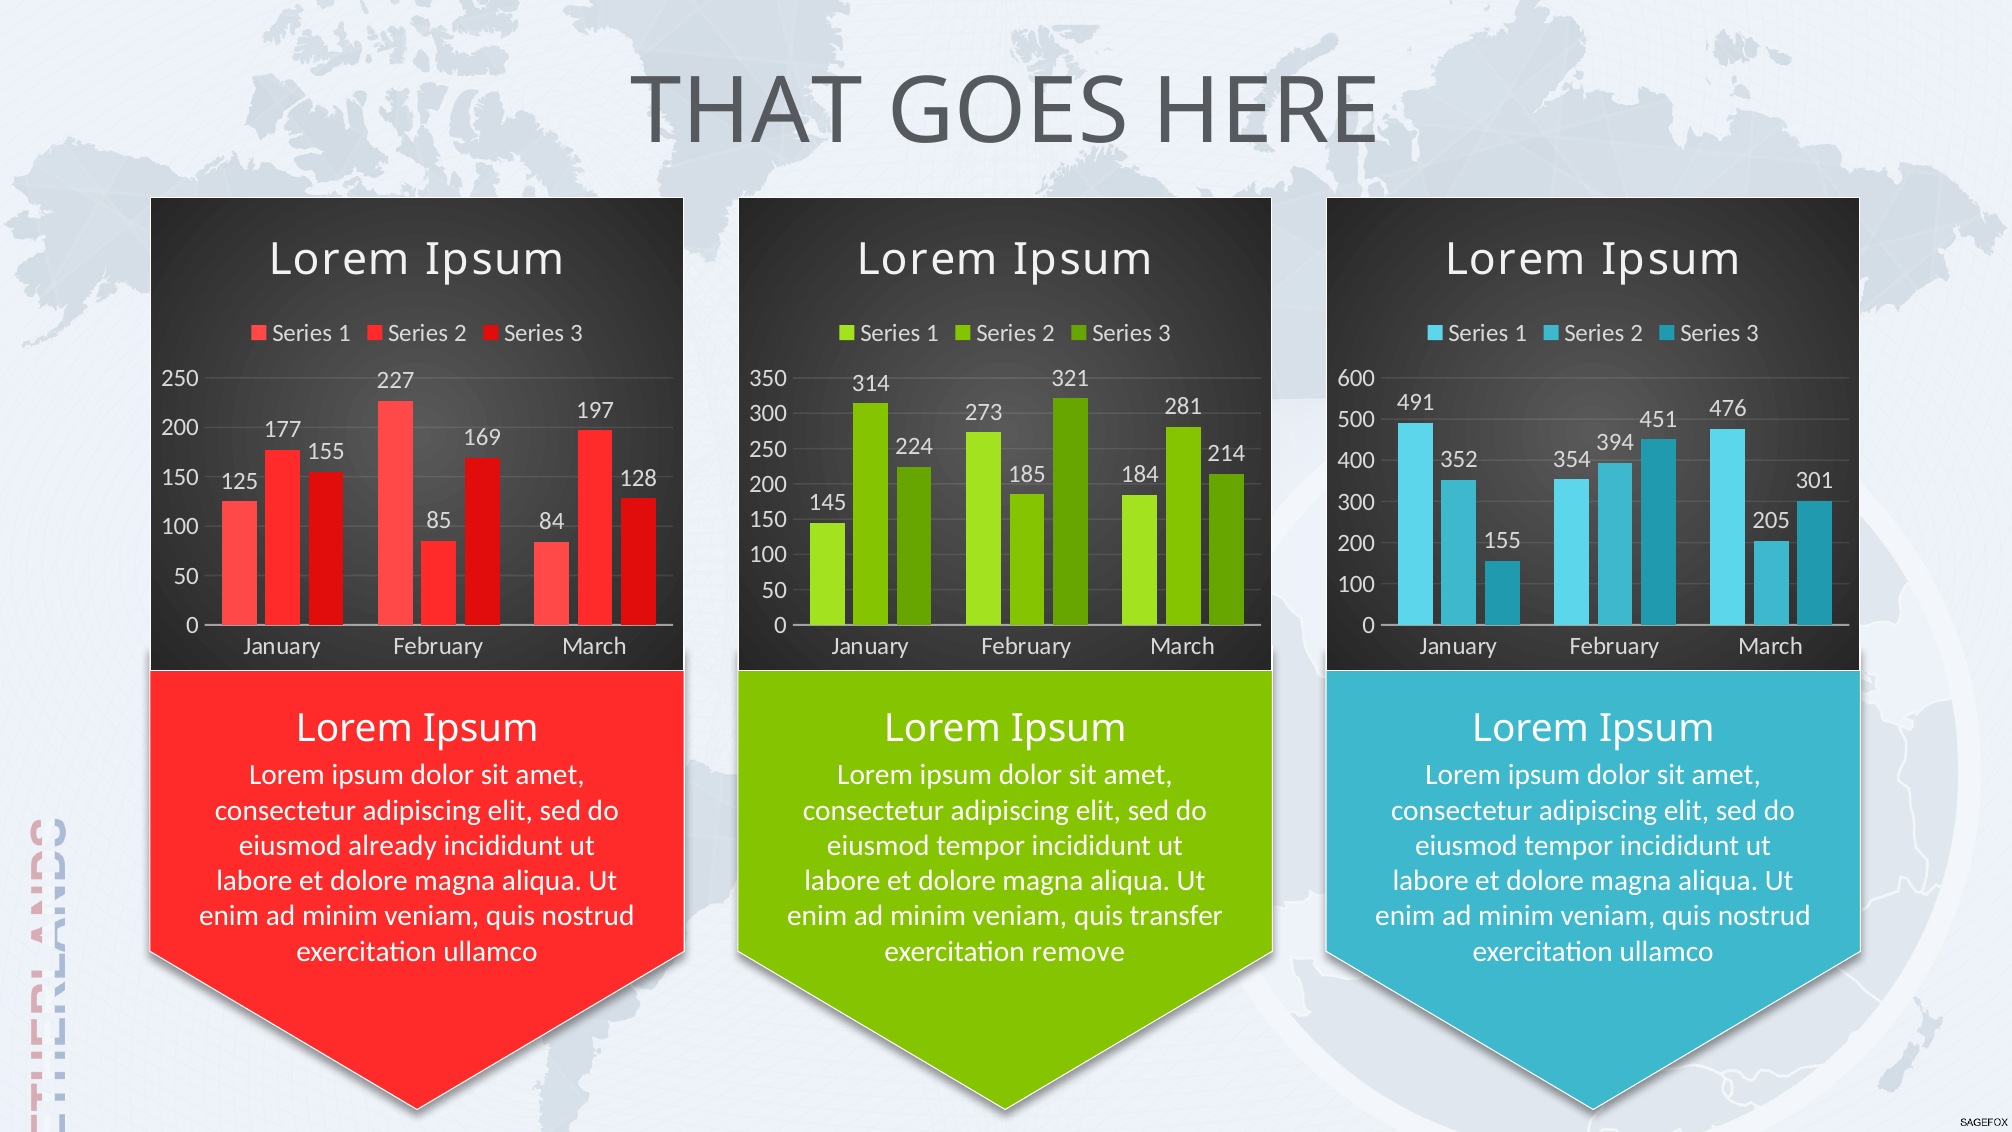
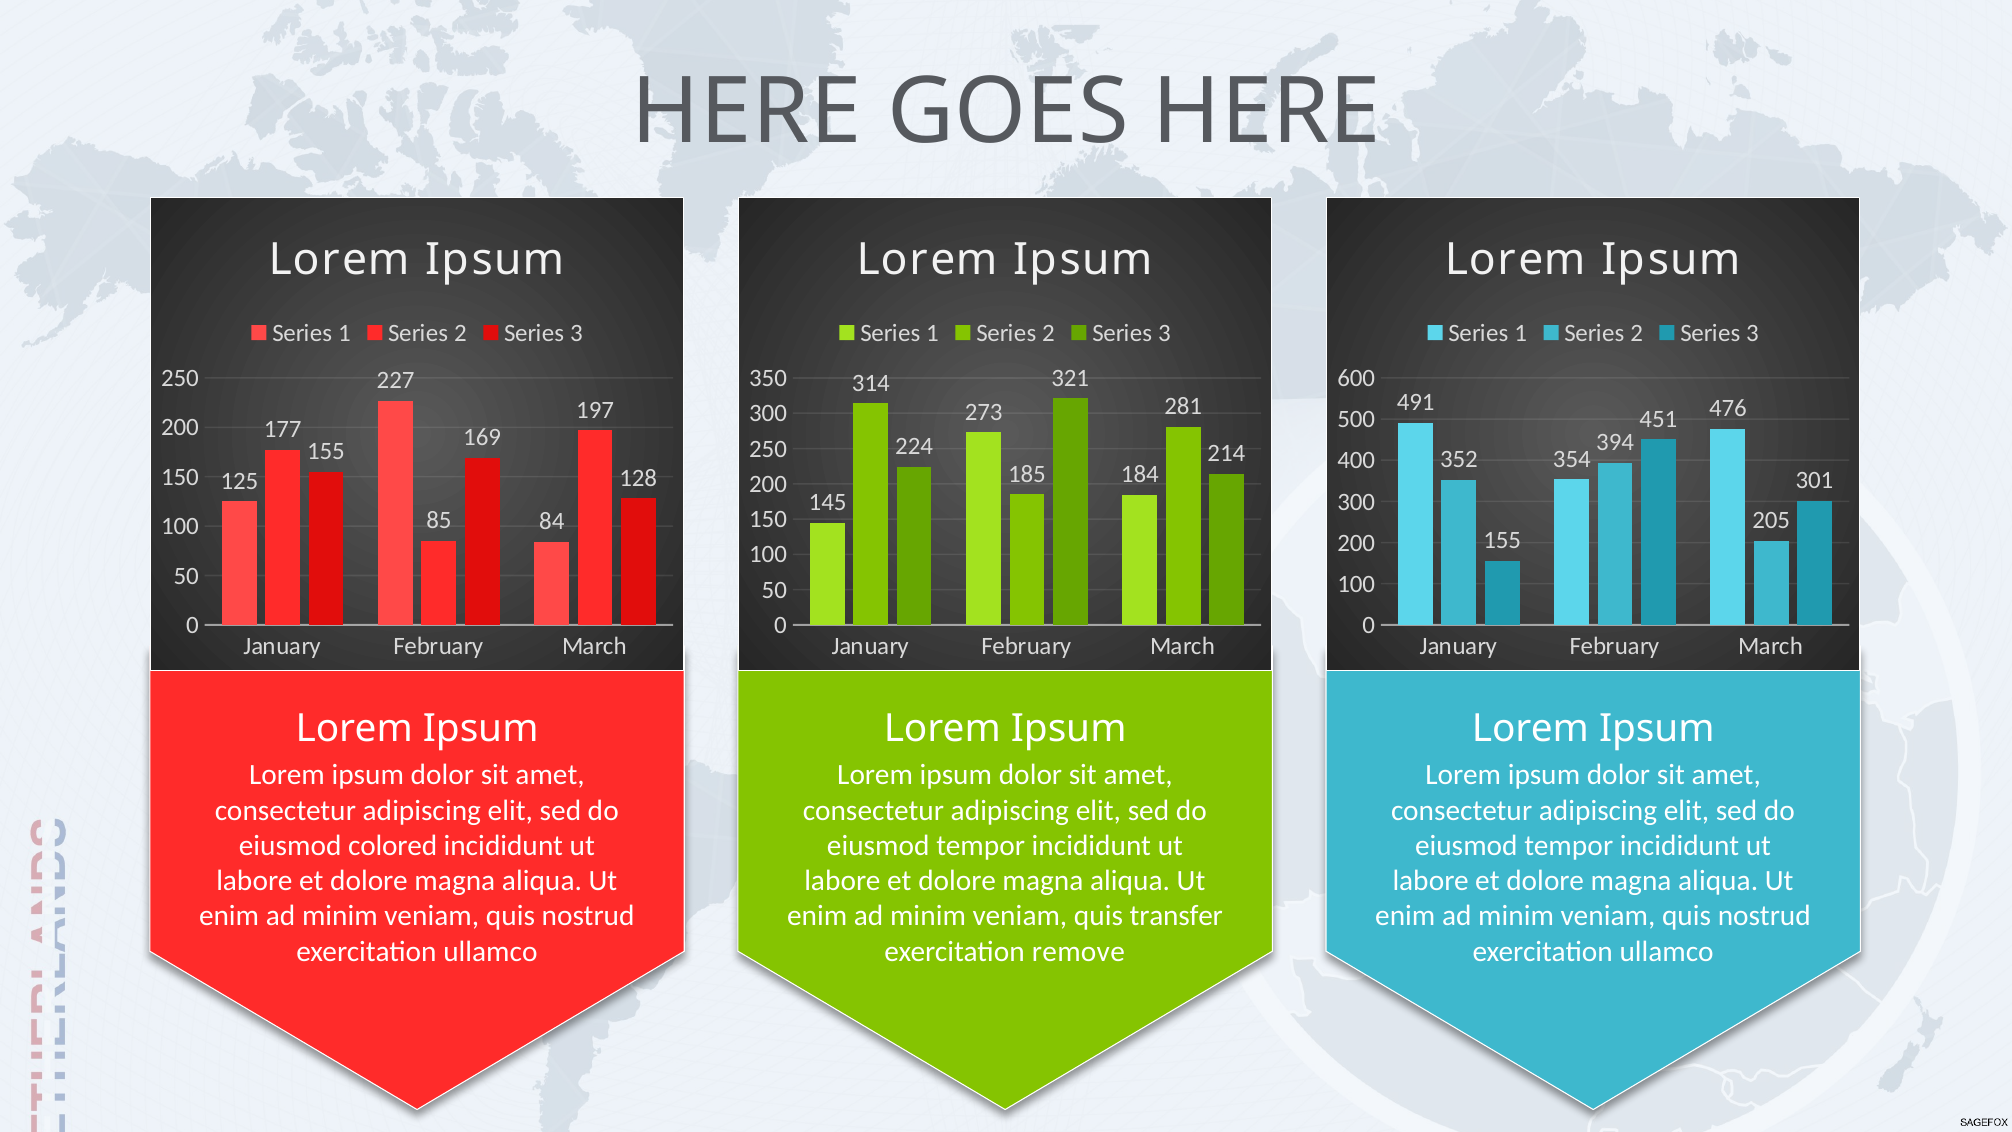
THAT at (747, 112): THAT -> HERE
already: already -> colored
